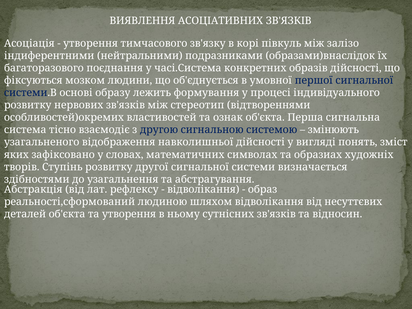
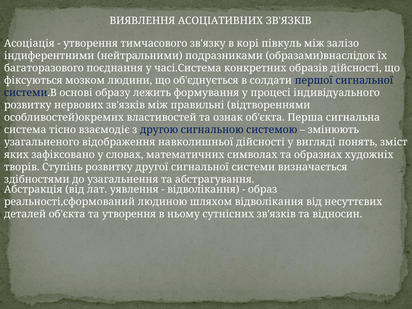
умовної: умовної -> солдати
стереотип: стереотип -> правильні
рефлексу: рефлексу -> уявлення
